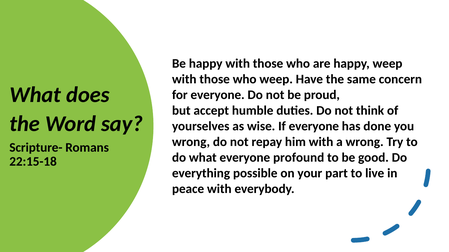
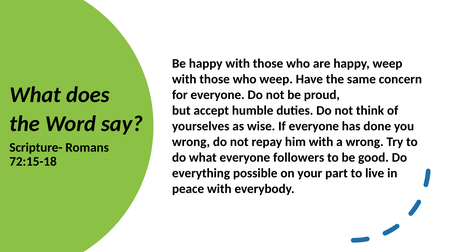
profound: profound -> followers
22:15-18: 22:15-18 -> 72:15-18
